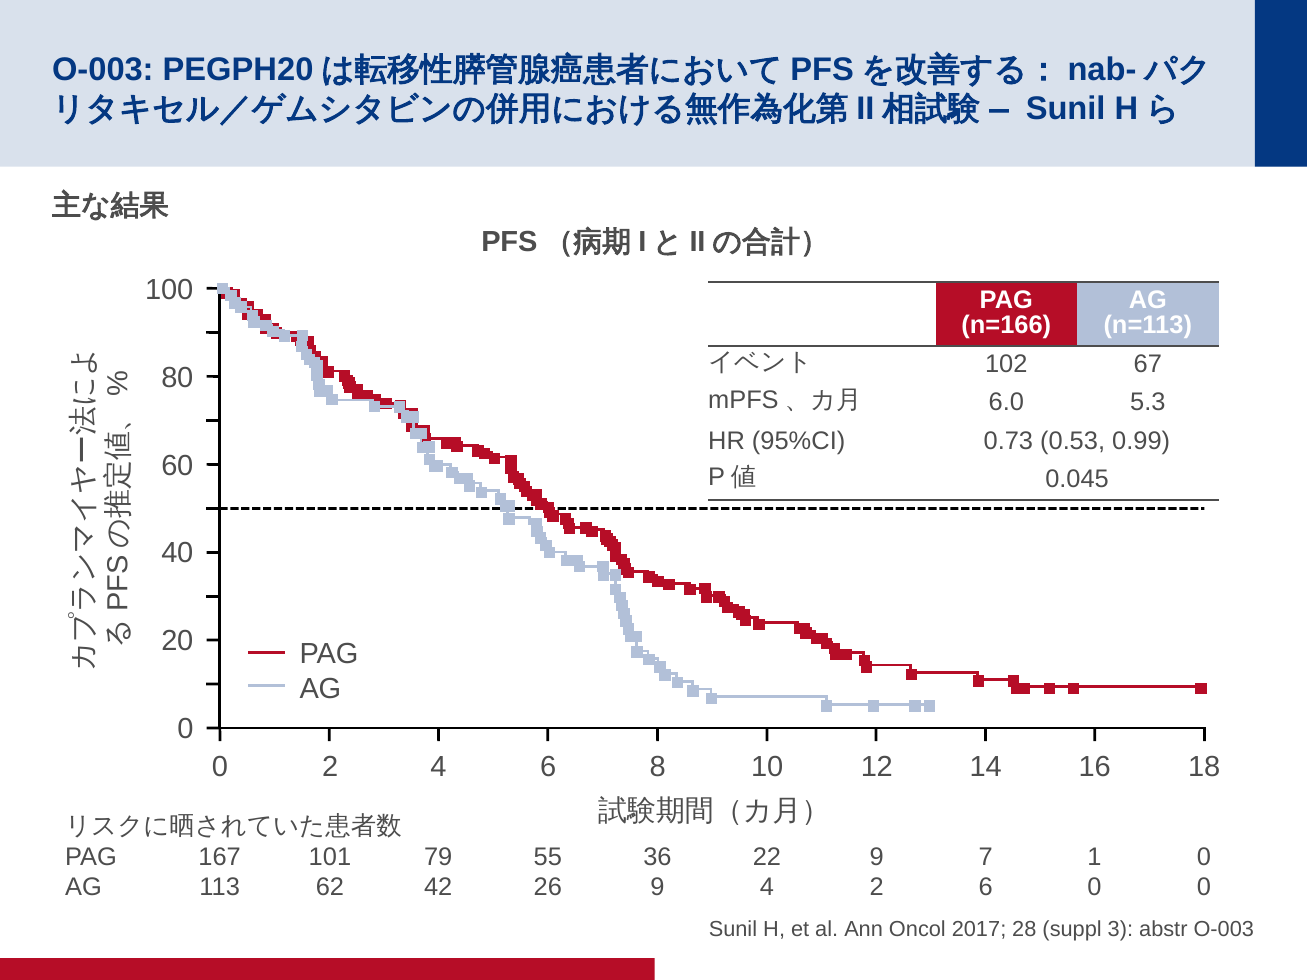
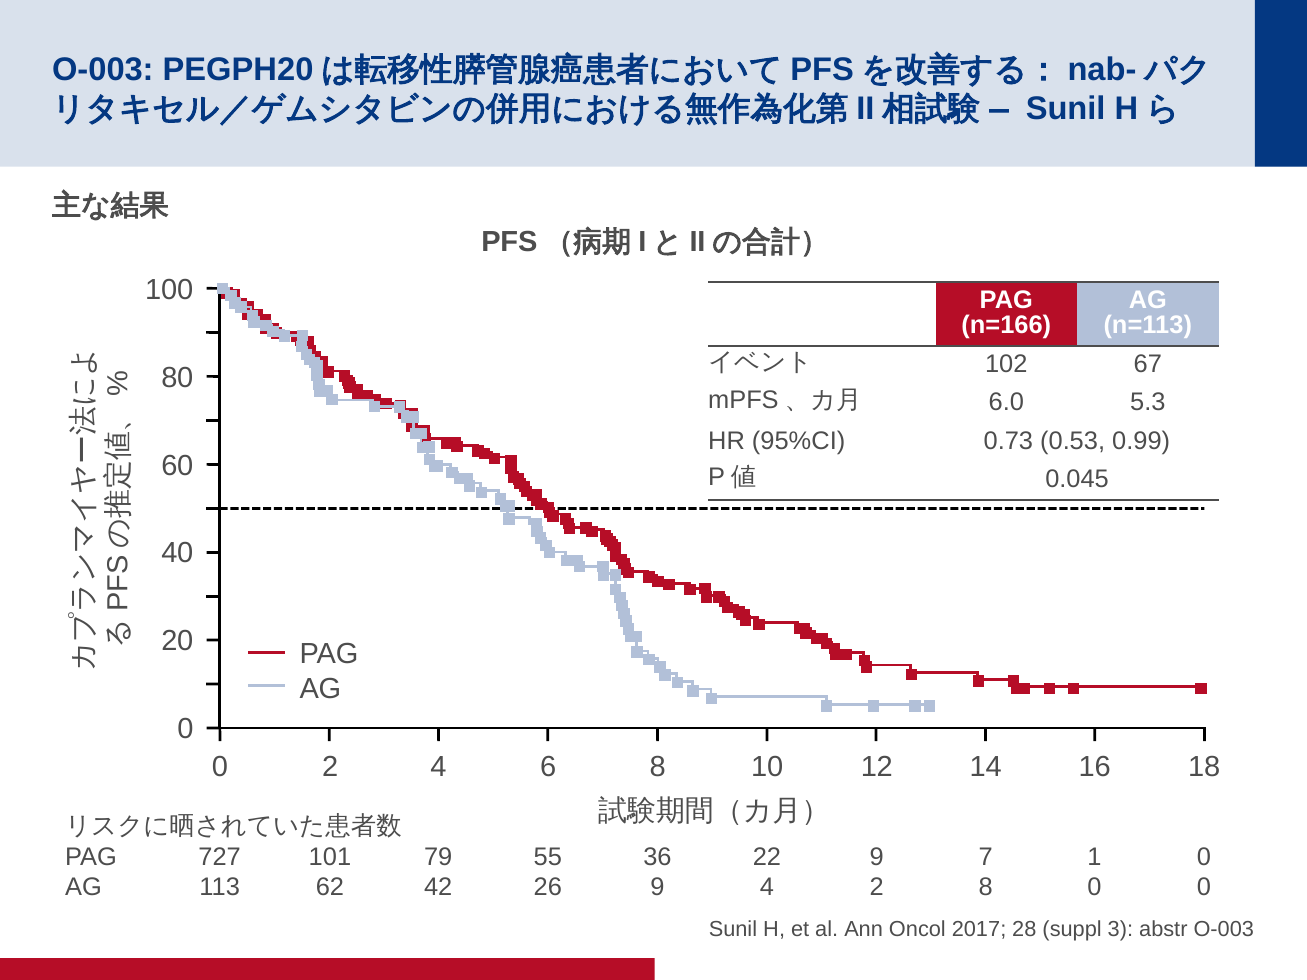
167: 167 -> 727
2 6: 6 -> 8
